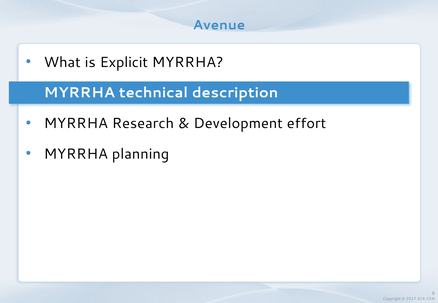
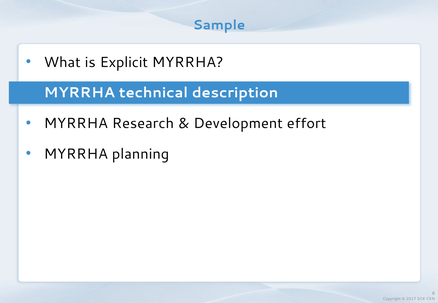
Avenue: Avenue -> Sample
